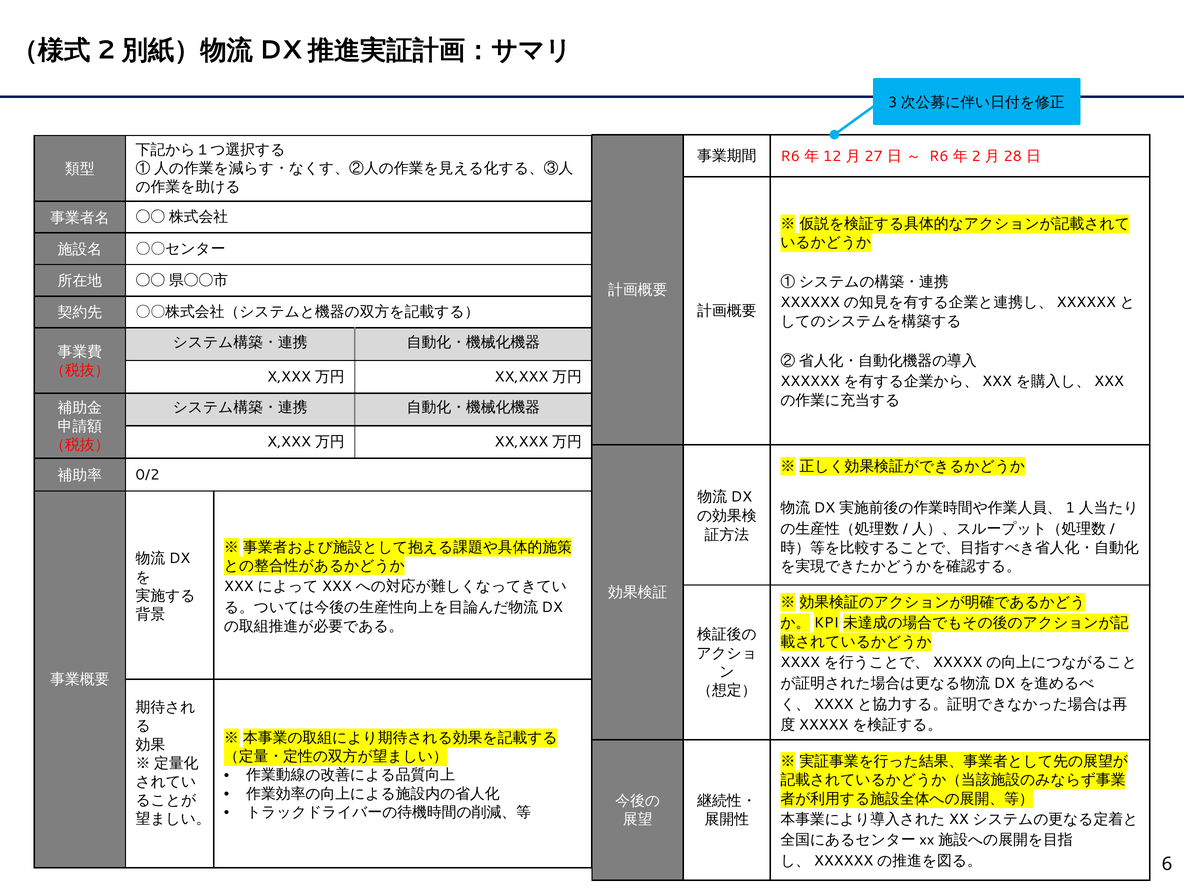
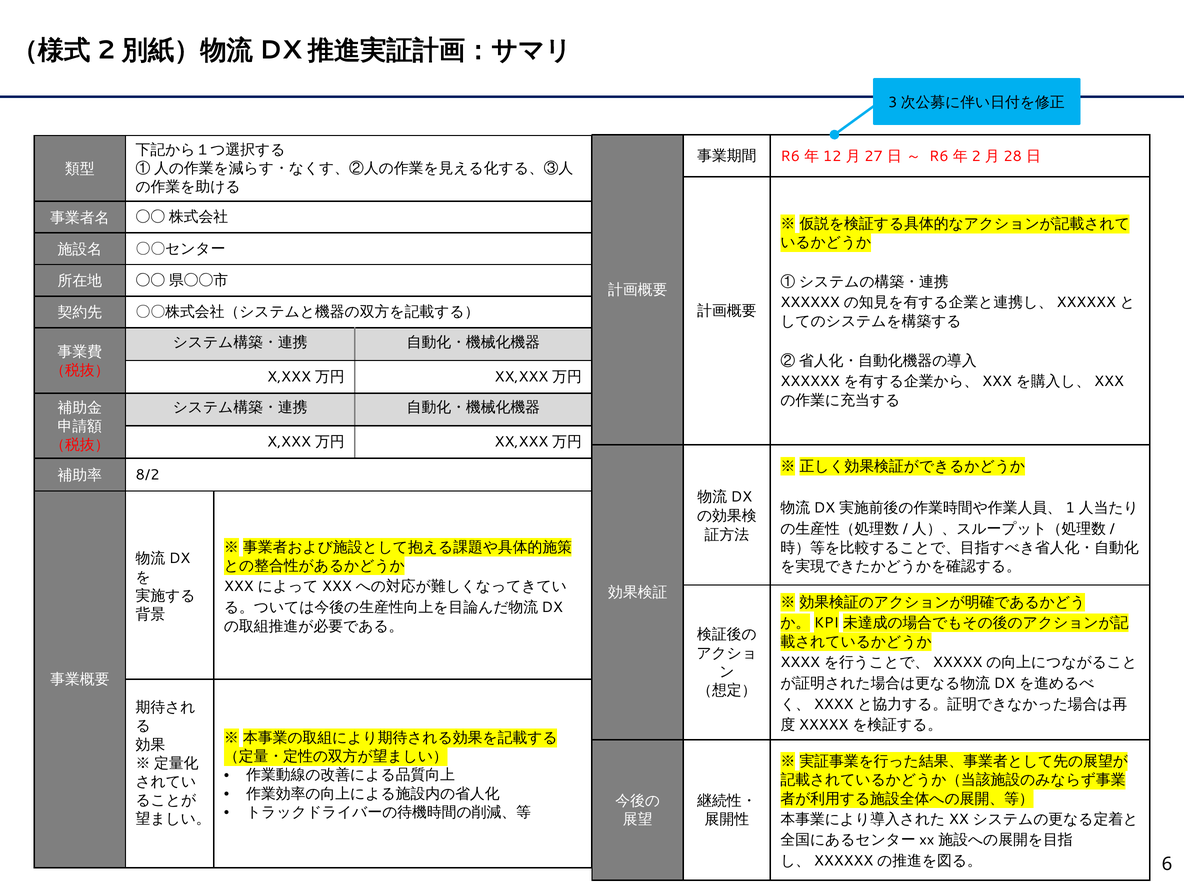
0/2: 0/2 -> 8/2
